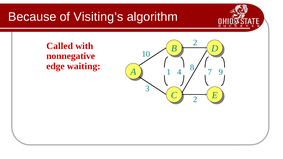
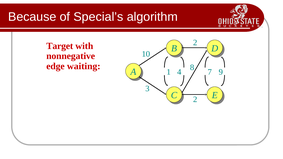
Visiting’s: Visiting’s -> Special’s
Called: Called -> Target
